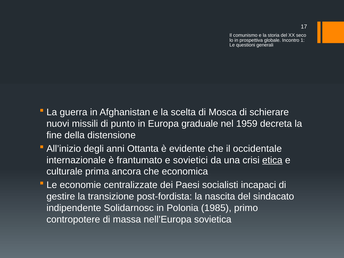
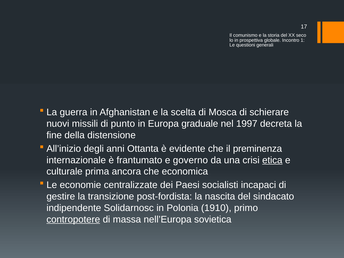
1959: 1959 -> 1997
occidentale: occidentale -> preminenza
sovietici: sovietici -> governo
1985: 1985 -> 1910
contropotere underline: none -> present
